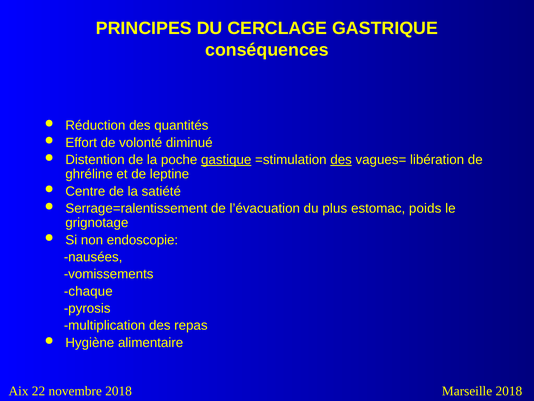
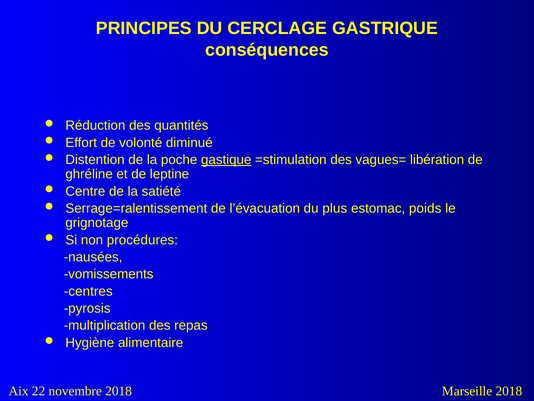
des at (341, 160) underline: present -> none
endoscopie: endoscopie -> procédures
chaque: chaque -> centres
